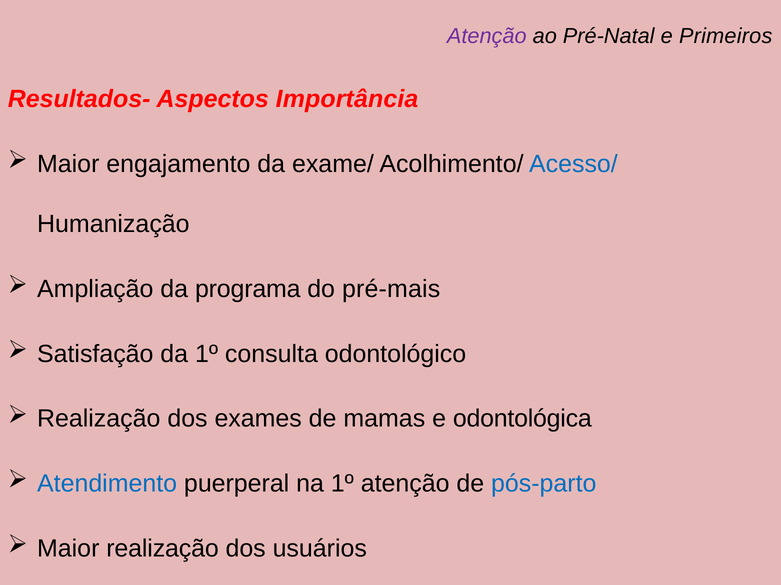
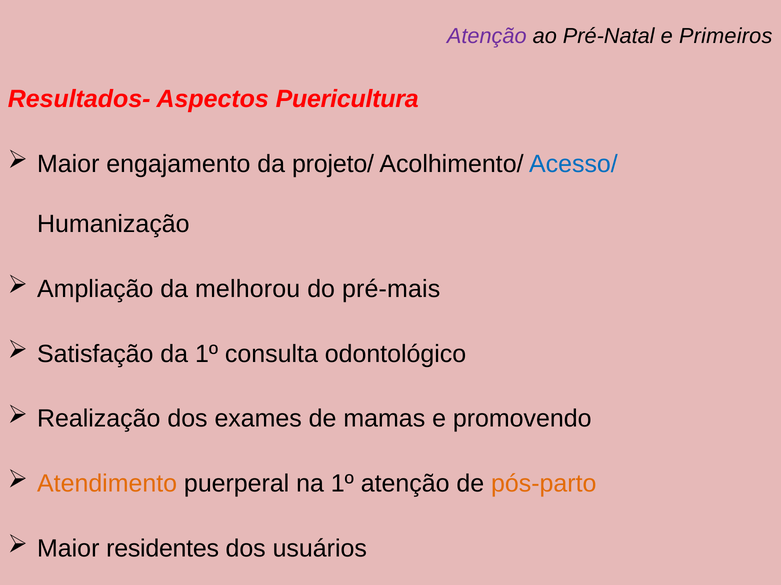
Importância: Importância -> Puericultura
exame/: exame/ -> projeto/
programa: programa -> melhorou
odontológica: odontológica -> promovendo
Atendimento colour: blue -> orange
pós-parto colour: blue -> orange
Maior realização: realização -> residentes
